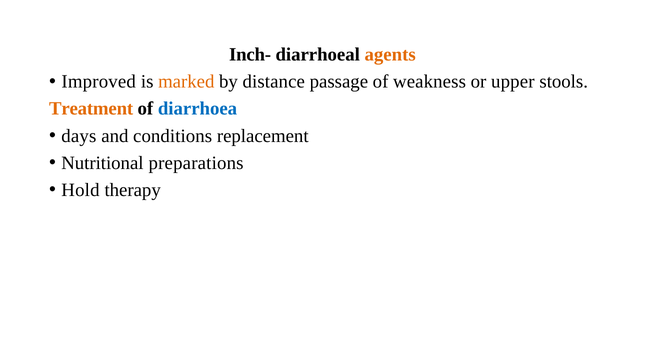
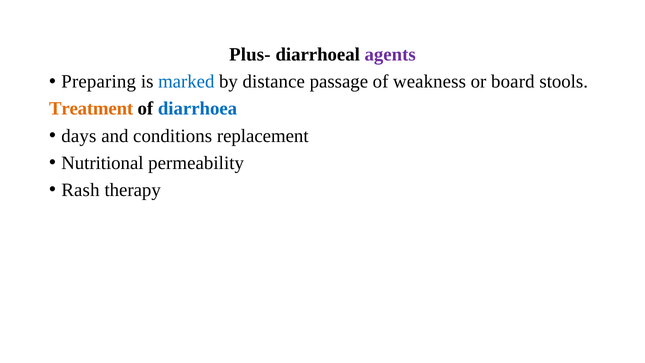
Inch-: Inch- -> Plus-
agents colour: orange -> purple
Improved: Improved -> Preparing
marked colour: orange -> blue
upper: upper -> board
preparations: preparations -> permeability
Hold: Hold -> Rash
